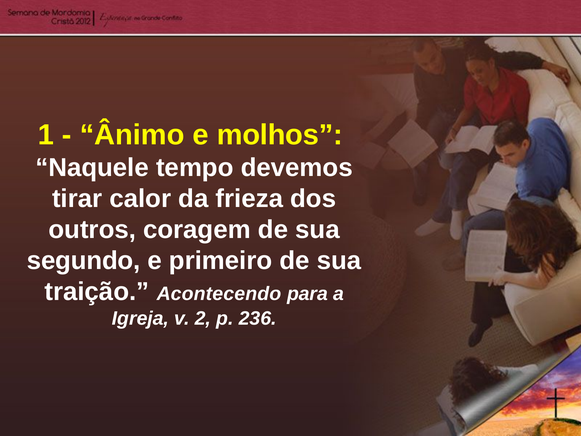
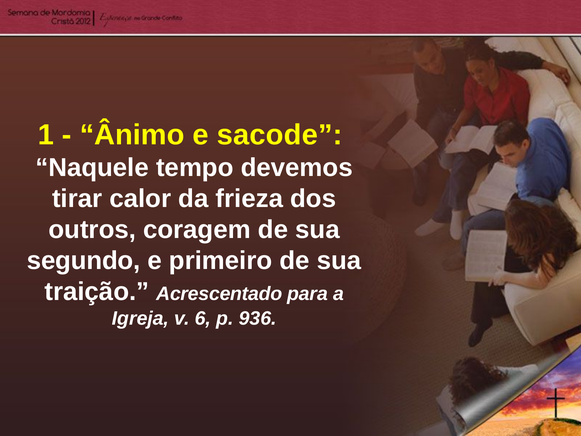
molhos: molhos -> sacode
Acontecendo: Acontecendo -> Acrescentado
2: 2 -> 6
236: 236 -> 936
